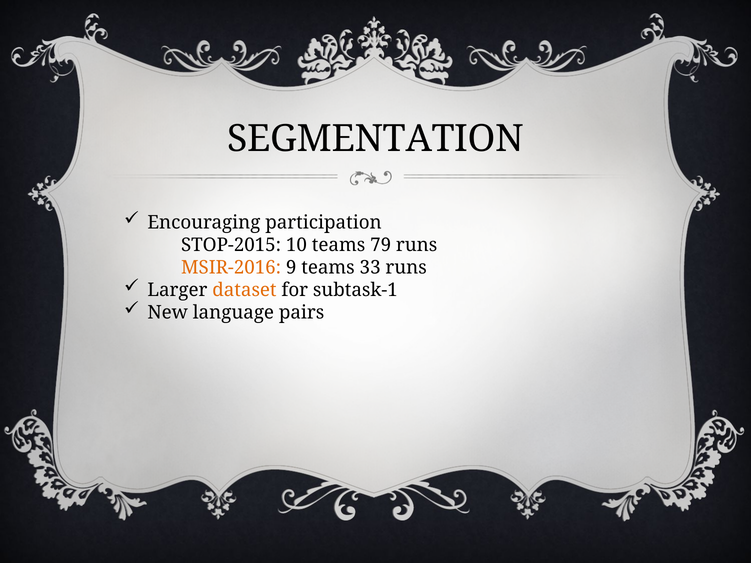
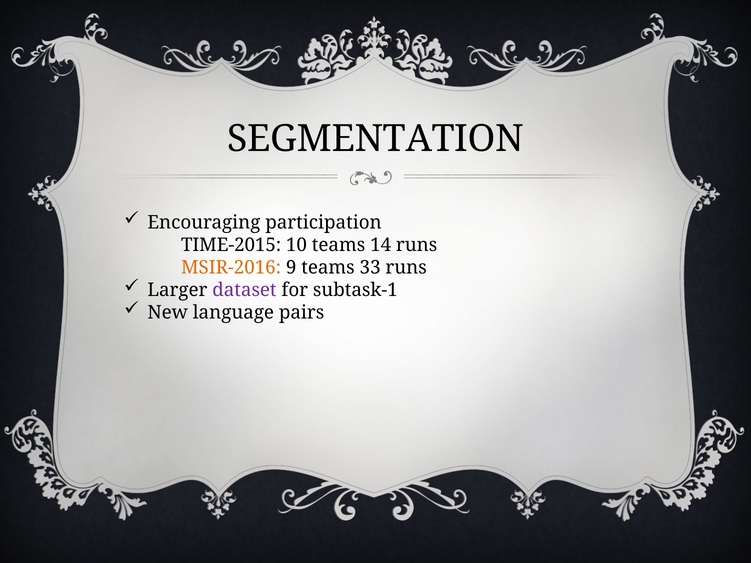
STOP-2015: STOP-2015 -> TIME-2015
79: 79 -> 14
dataset colour: orange -> purple
